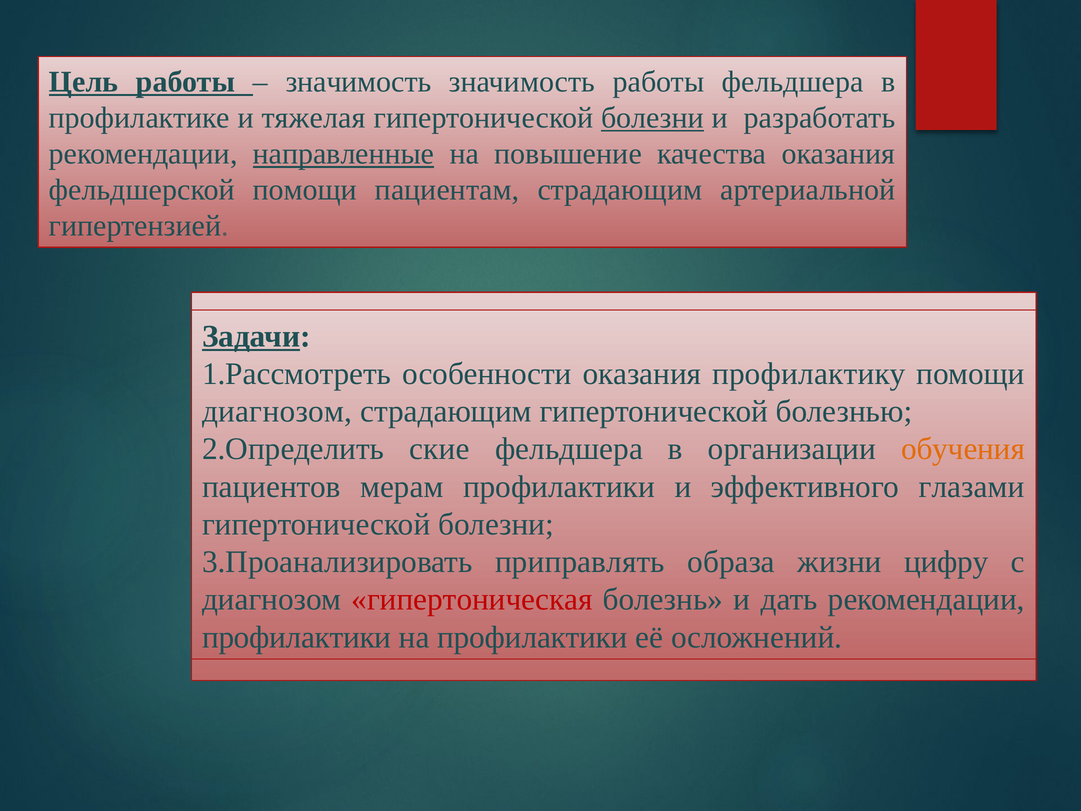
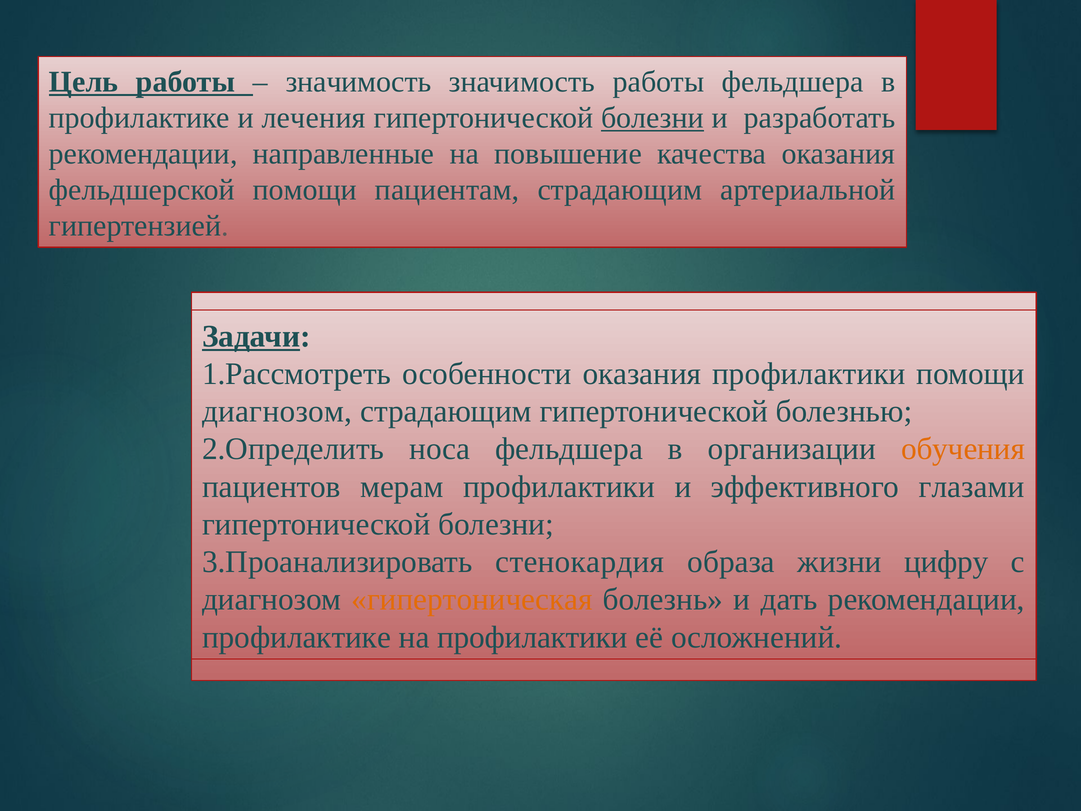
тяжелая: тяжелая -> лечения
направленные underline: present -> none
оказания профилактику: профилактику -> профилактики
ские: ские -> носа
приправлять: приправлять -> стенокардия
гипертоническая colour: red -> orange
профилактики at (297, 637): профилактики -> профилактике
